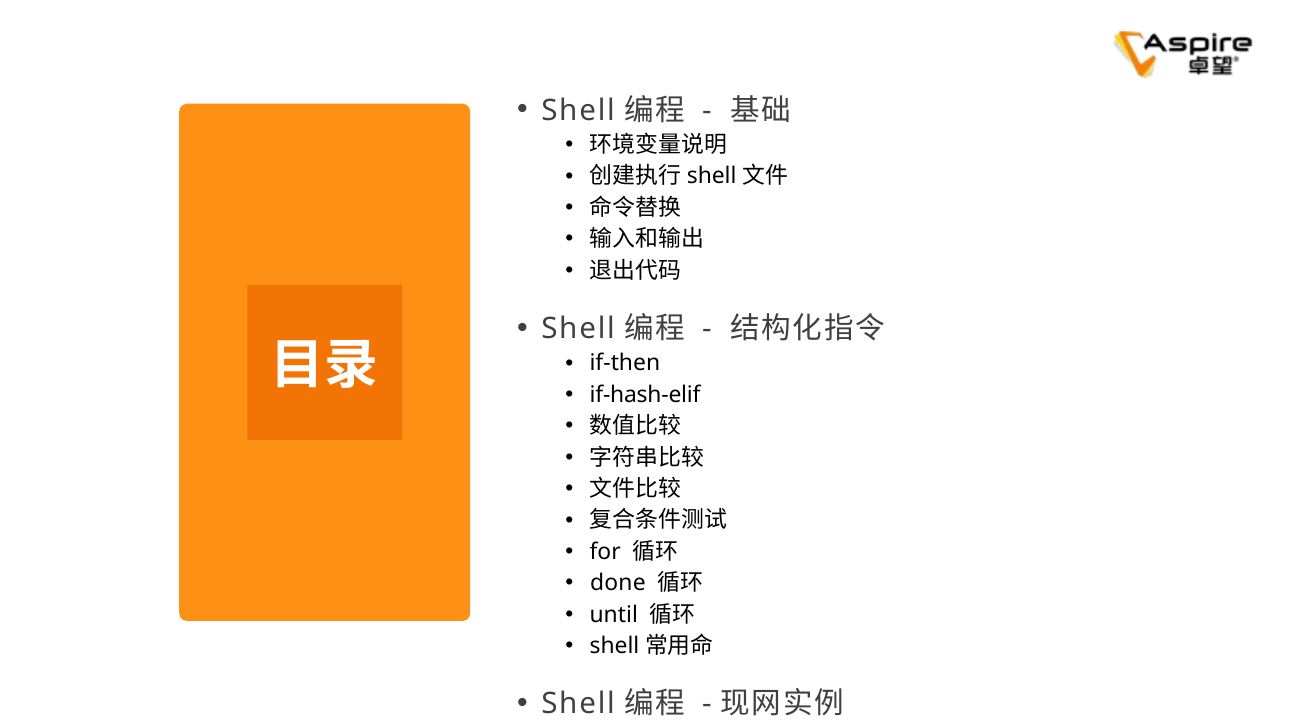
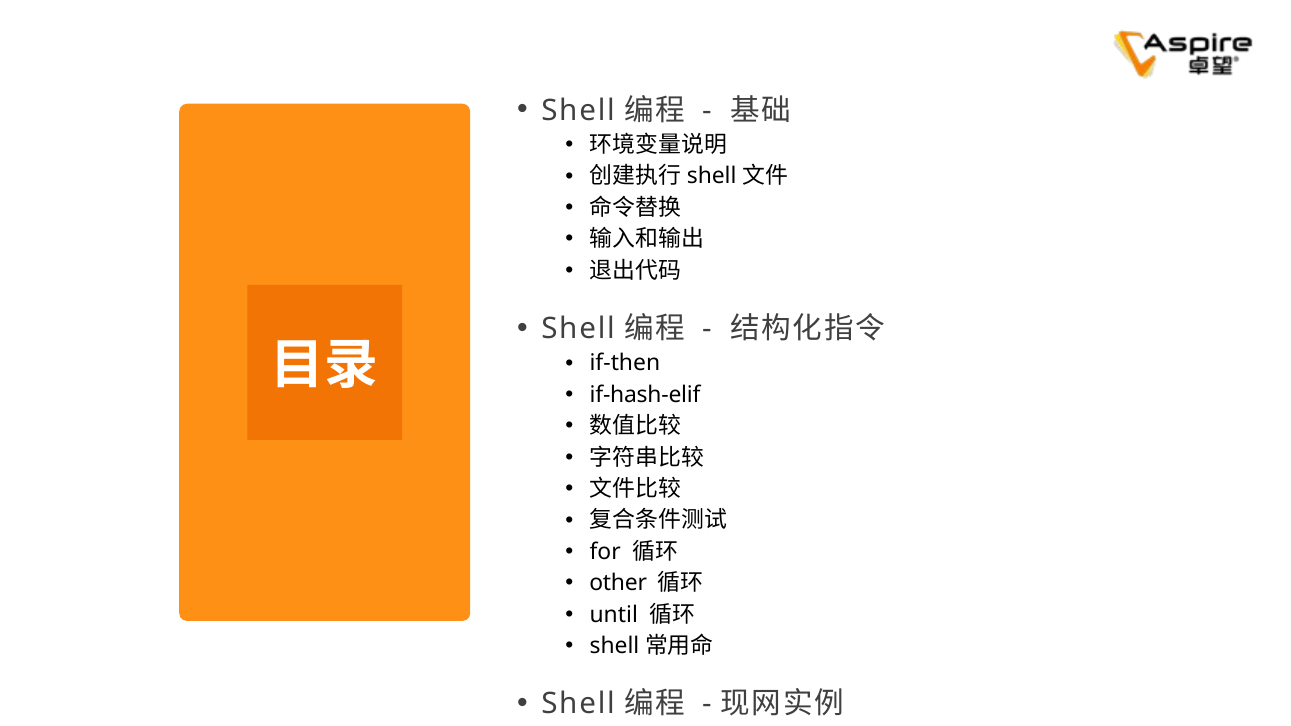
done: done -> other
